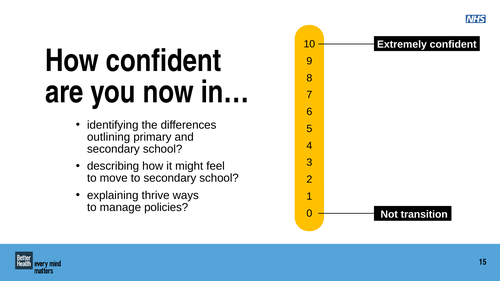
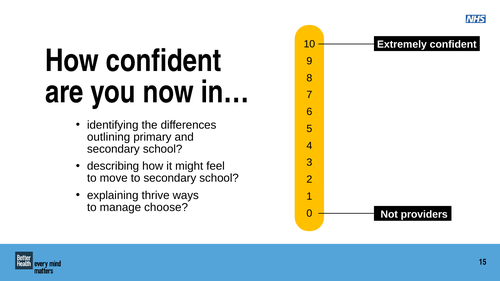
policies: policies -> choose
transition: transition -> providers
